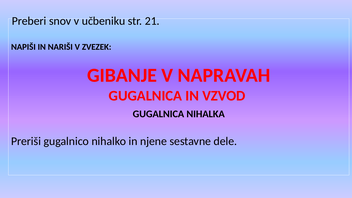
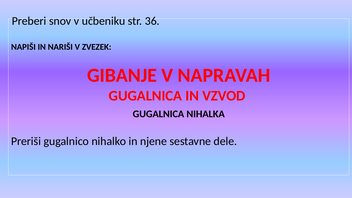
21: 21 -> 36
